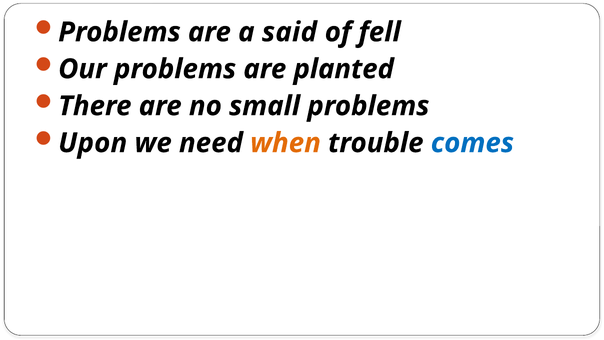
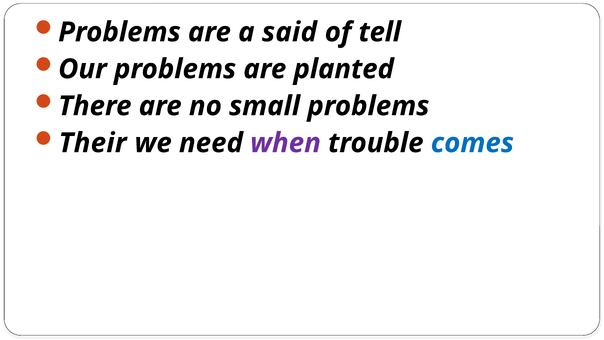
fell: fell -> tell
Upon: Upon -> Their
when colour: orange -> purple
